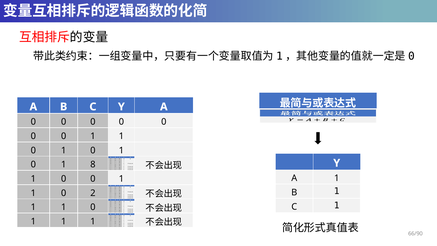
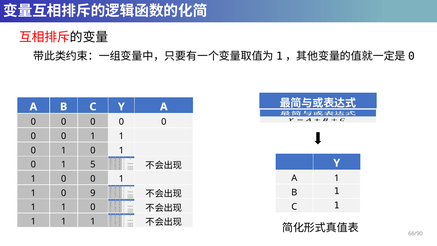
8: 8 -> 5
2: 2 -> 9
